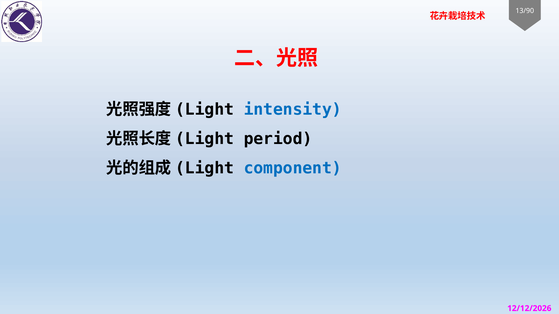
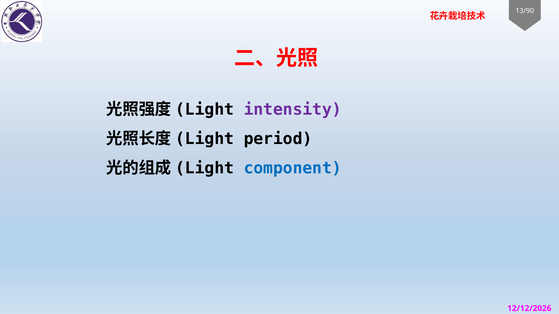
intensity colour: blue -> purple
